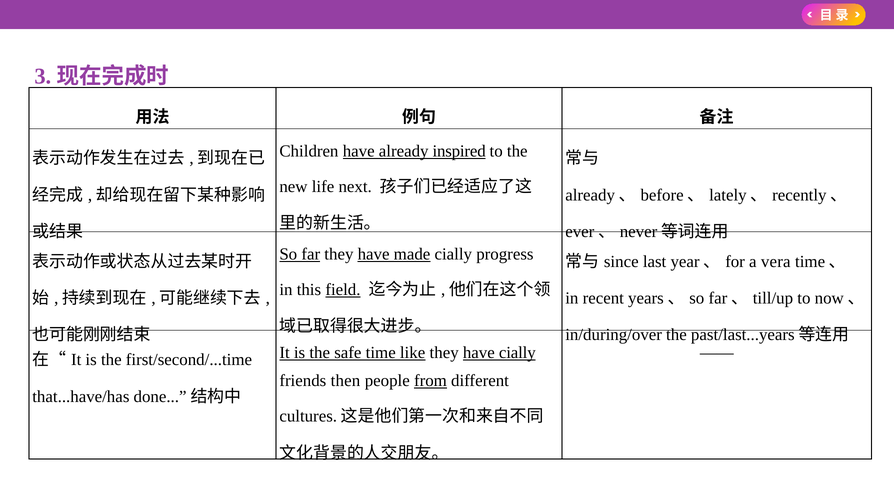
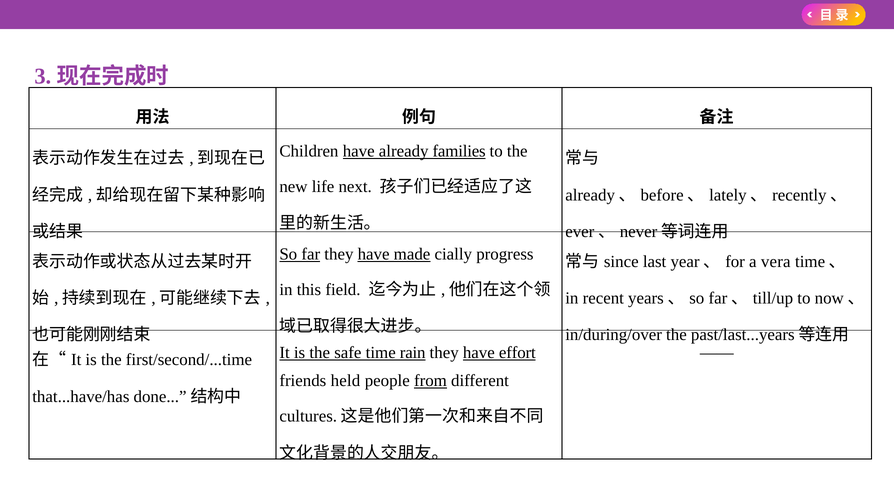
inspired: inspired -> families
field underline: present -> none
like: like -> rain
have cially: cially -> effort
then: then -> held
